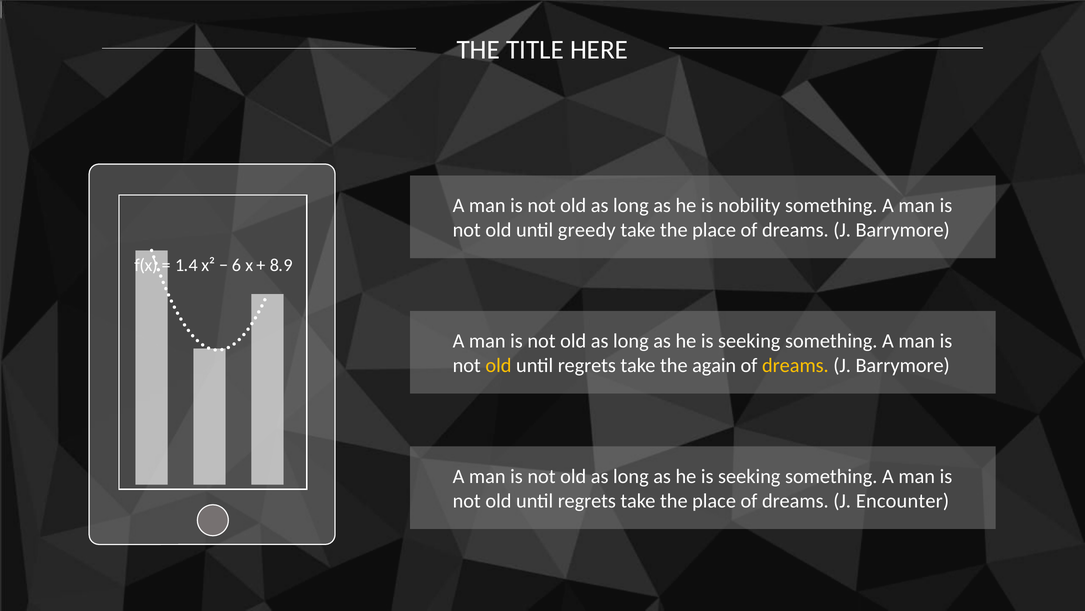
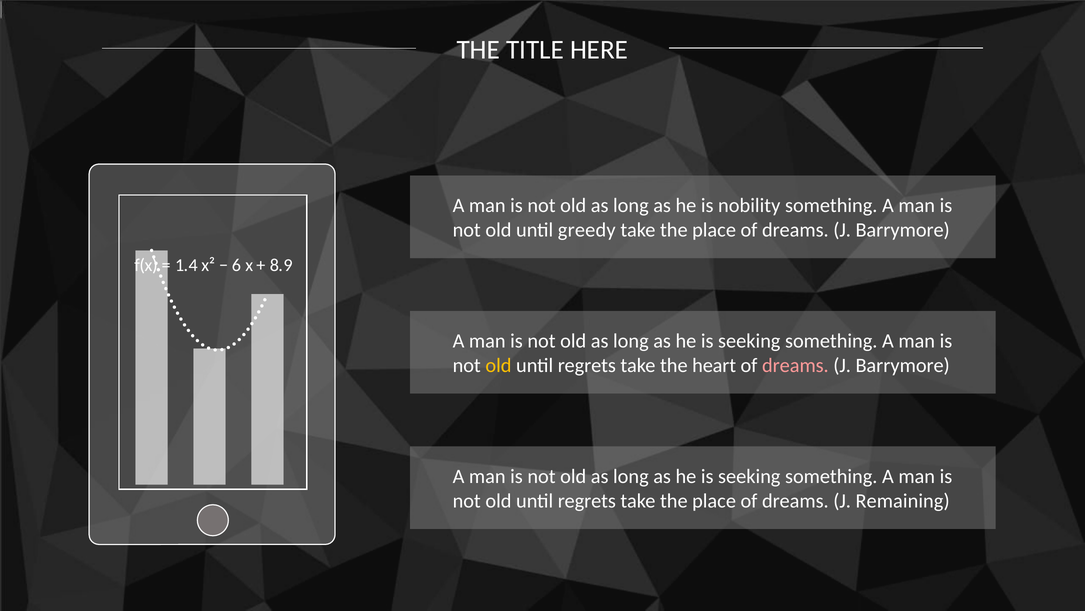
again: again -> heart
dreams at (795, 365) colour: yellow -> pink
Encounter: Encounter -> Remaining
